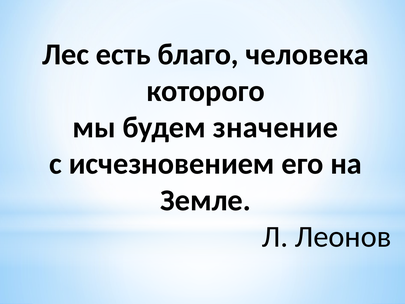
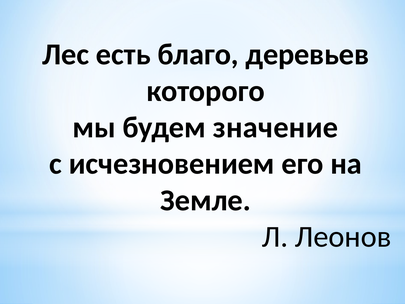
человека: человека -> деревьев
